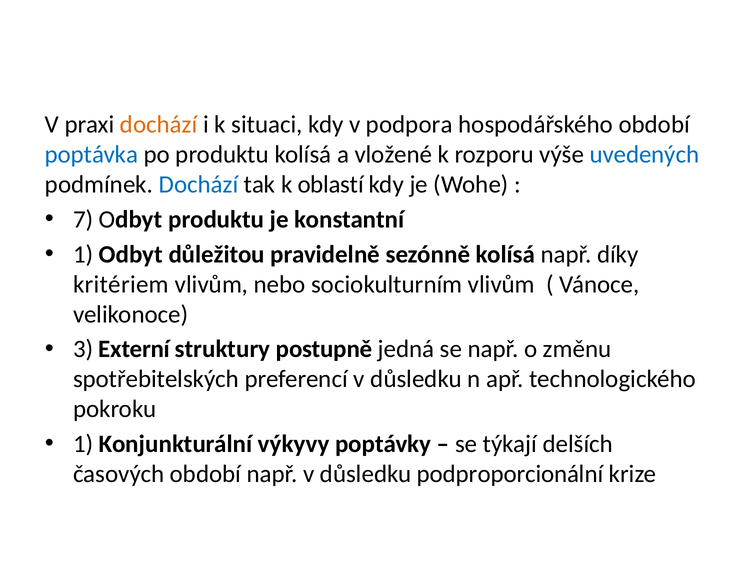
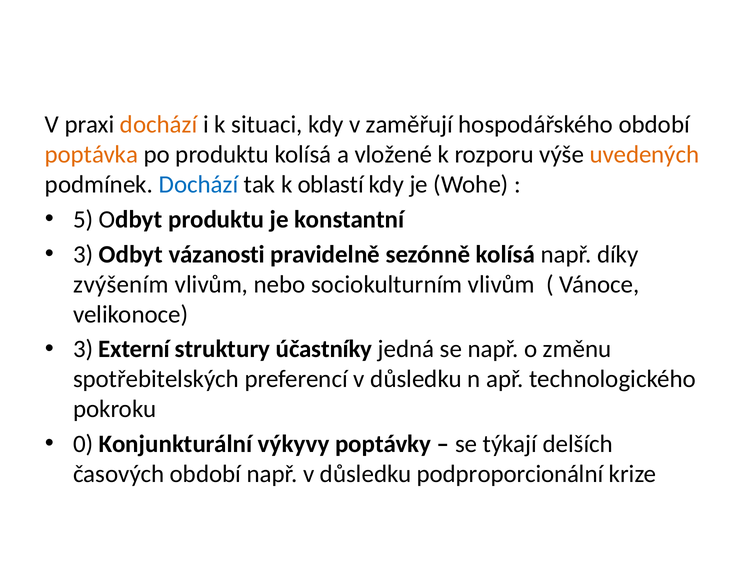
podpora: podpora -> zaměřují
poptávka colour: blue -> orange
uvedených colour: blue -> orange
7: 7 -> 5
1 at (83, 254): 1 -> 3
důležitou: důležitou -> vázanosti
kritériem: kritériem -> zvýšením
postupně: postupně -> účastníky
1 at (83, 444): 1 -> 0
